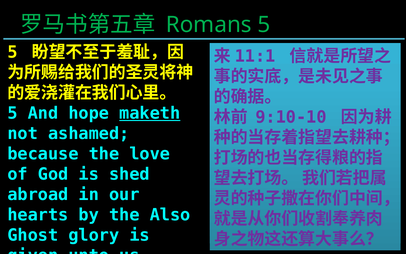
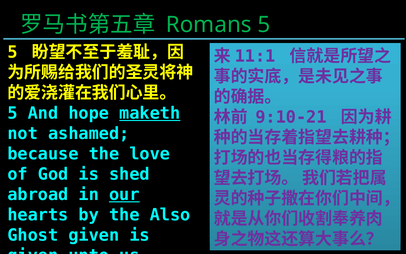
9:10-10: 9:10-10 -> 9:10-21
our underline: none -> present
Ghost glory: glory -> given
